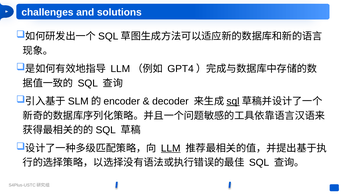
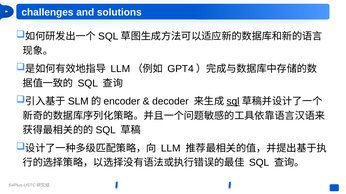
LLM at (171, 149) underline: present -> none
